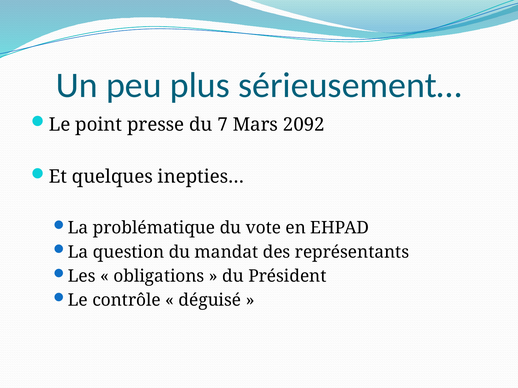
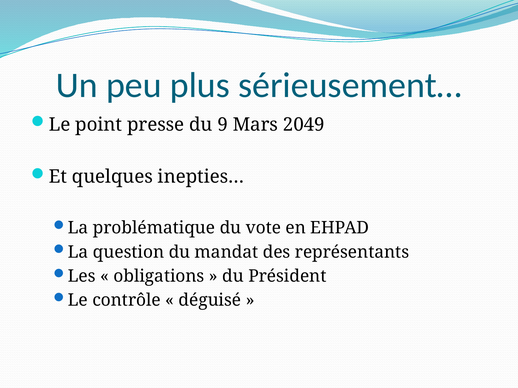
7: 7 -> 9
2092: 2092 -> 2049
